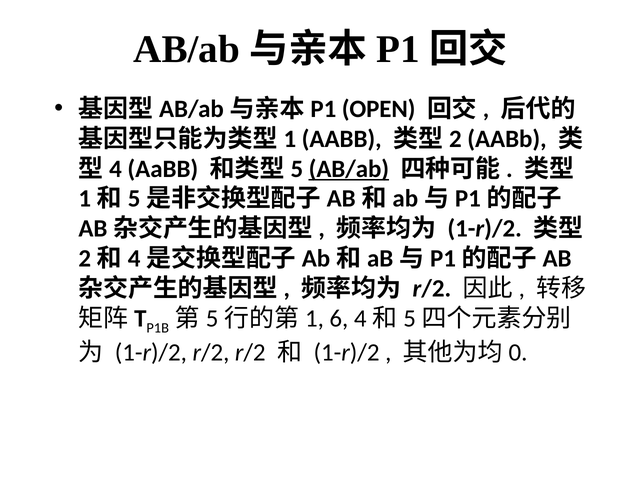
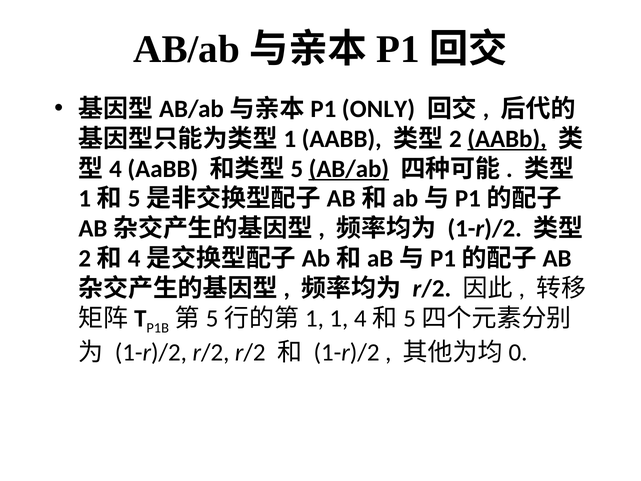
OPEN: OPEN -> ONLY
AABb at (507, 139) underline: none -> present
6: 6 -> 1
